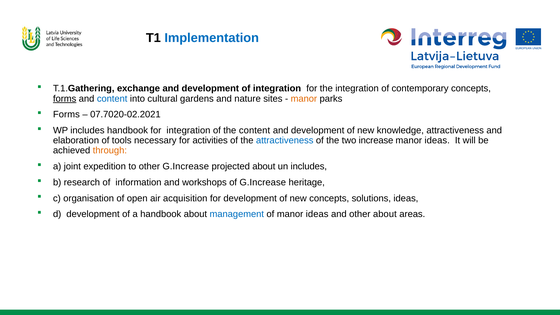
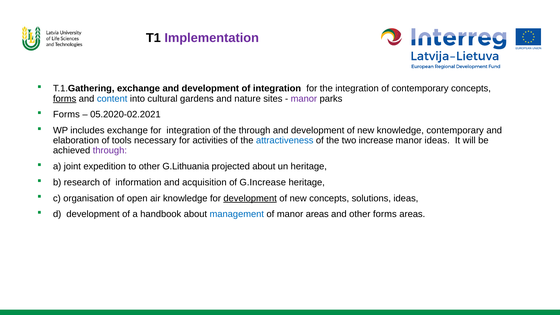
Implementation colour: blue -> purple
manor at (304, 99) colour: orange -> purple
07.7020-02.2021: 07.7020-02.2021 -> 05.2020-02.2021
includes handbook: handbook -> exchange
the content: content -> through
knowledge attractiveness: attractiveness -> contemporary
through at (110, 151) colour: orange -> purple
other G.Increase: G.Increase -> G.Lithuania
un includes: includes -> heritage
workshops: workshops -> acquisition
air acquisition: acquisition -> knowledge
development at (250, 198) underline: none -> present
of manor ideas: ideas -> areas
other about: about -> forms
